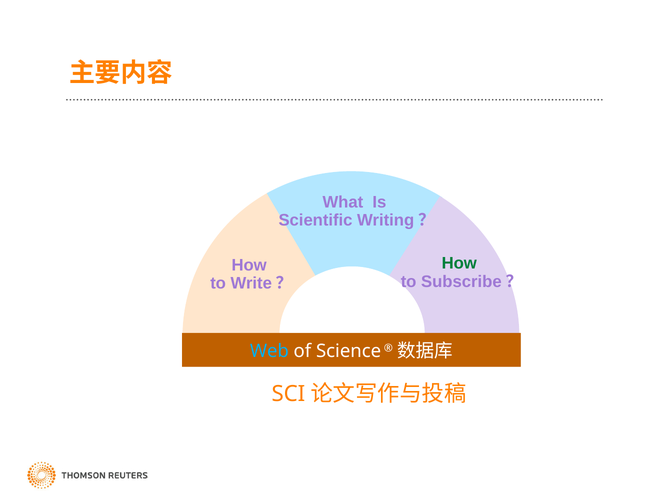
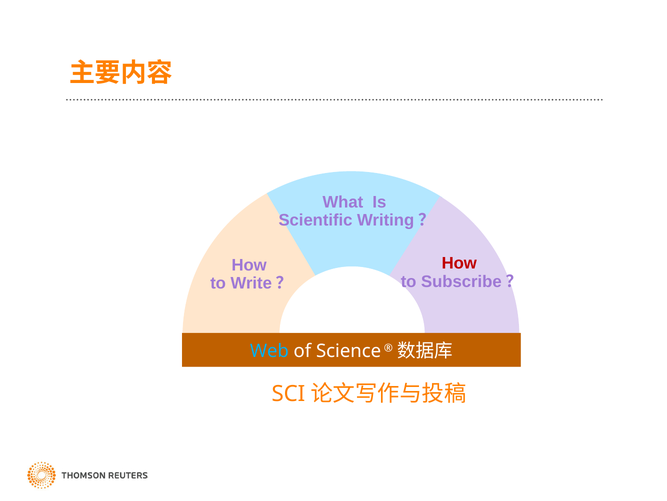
How at (459, 263) colour: green -> red
